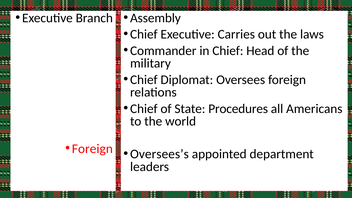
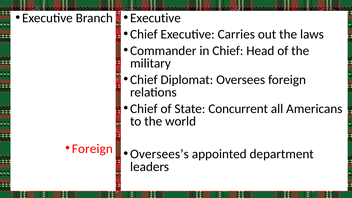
Assembly at (155, 18): Assembly -> Executive
Procedures: Procedures -> Concurrent
